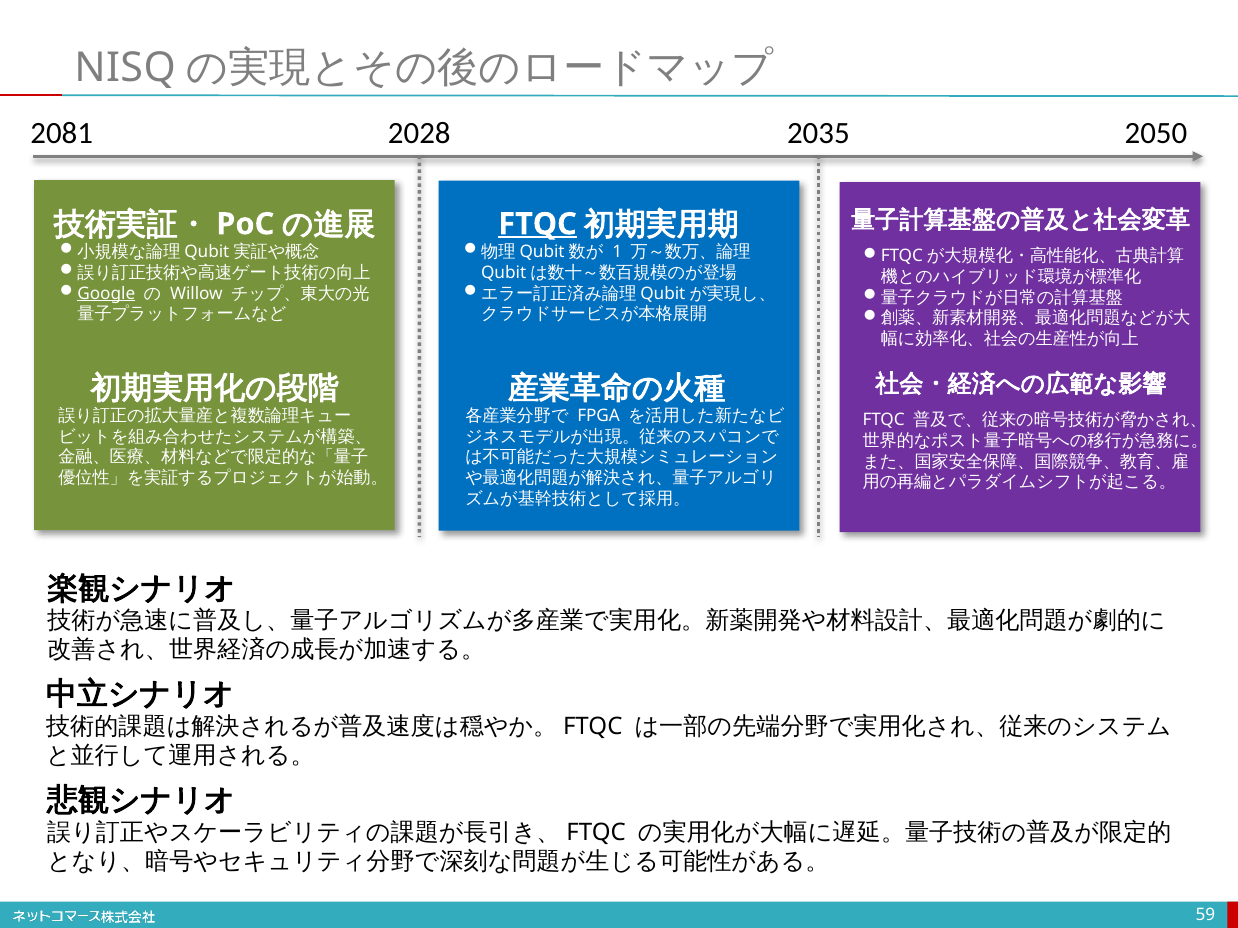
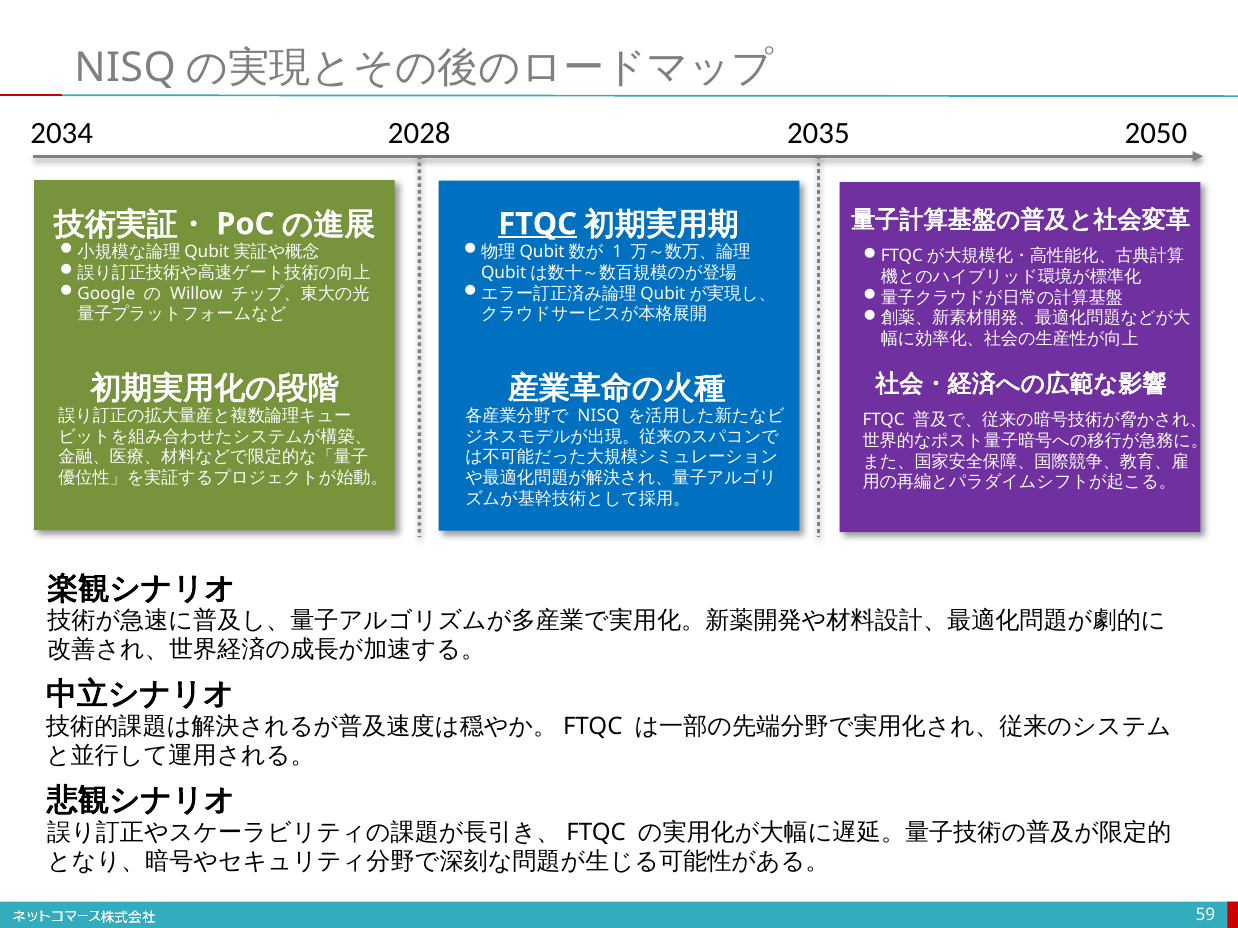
2081: 2081 -> 2034
Google underline: present -> none
FPGA at (599, 416): FPGA -> NISQ
